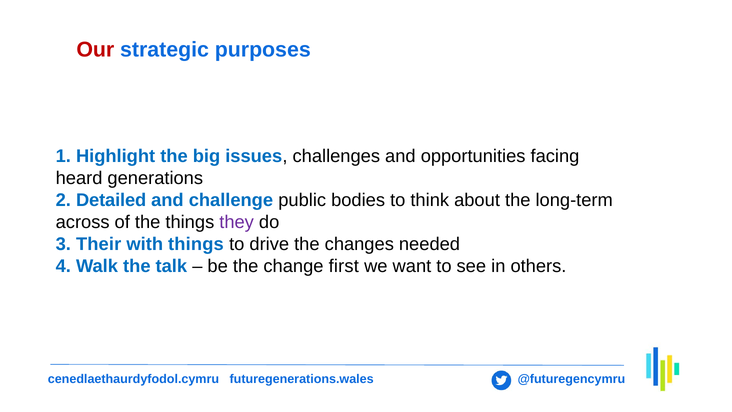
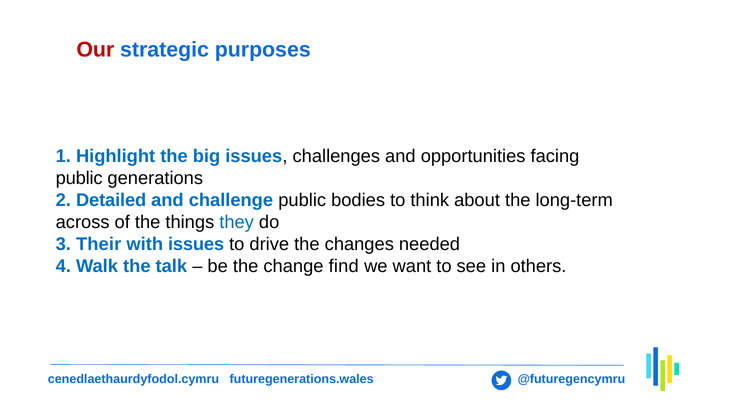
heard at (79, 178): heard -> public
they colour: purple -> blue
with things: things -> issues
first: first -> find
